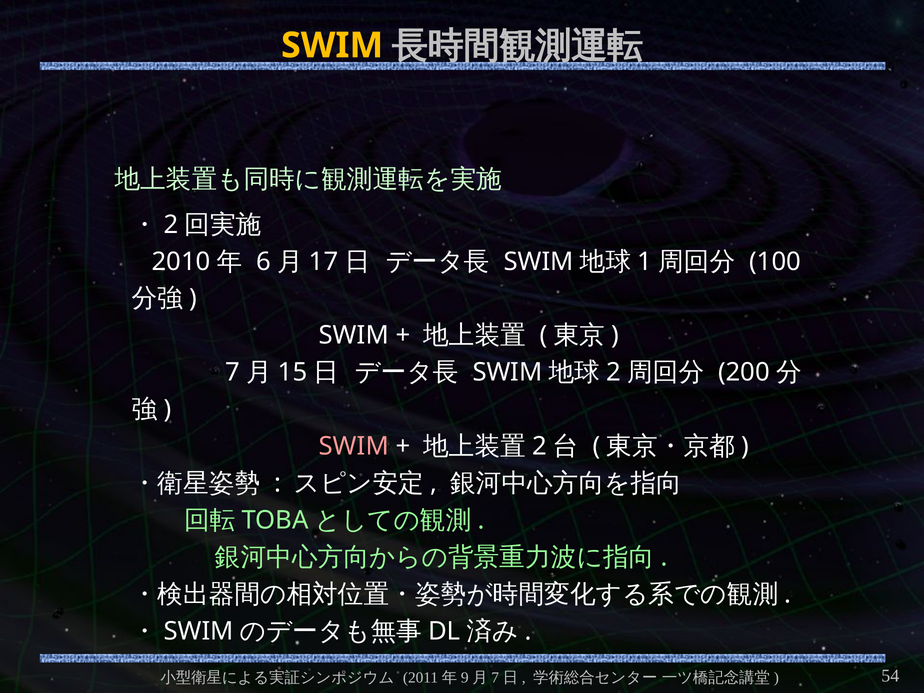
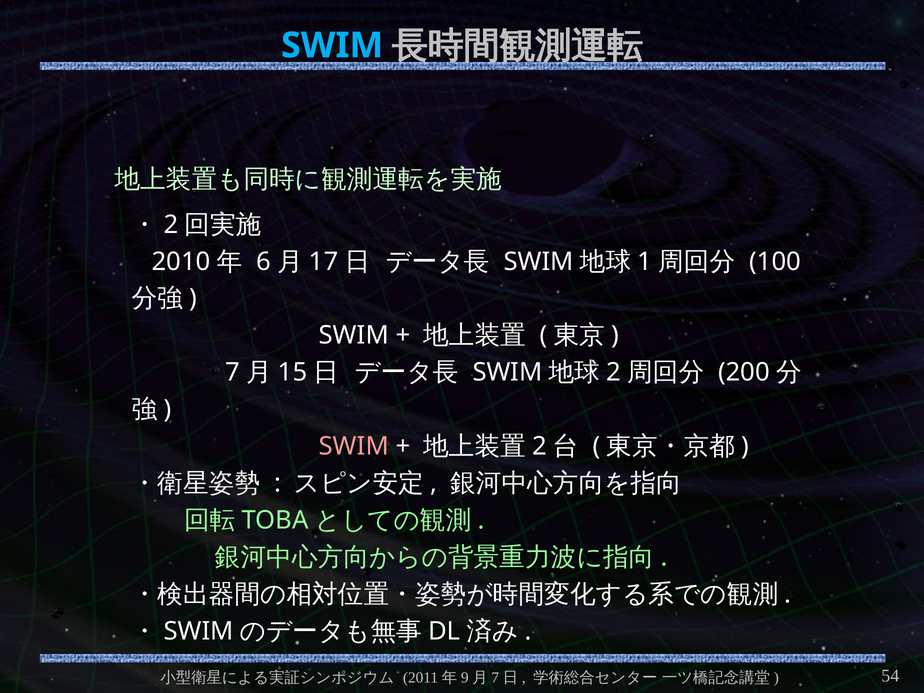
SWIM at (332, 45) colour: yellow -> light blue
